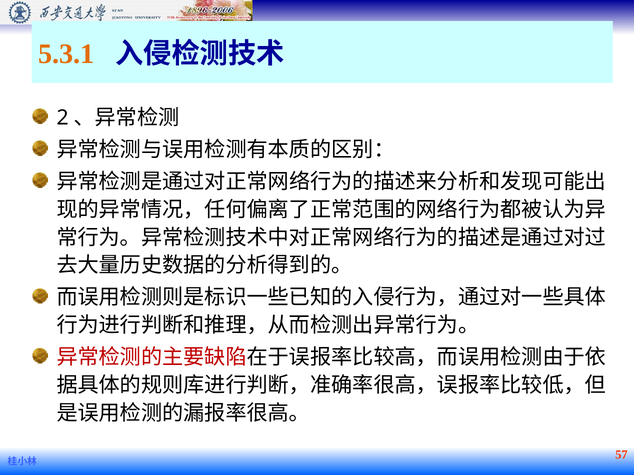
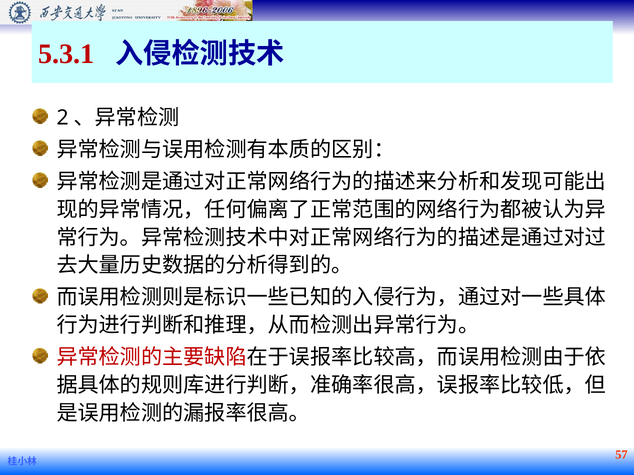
5.3.1 colour: orange -> red
